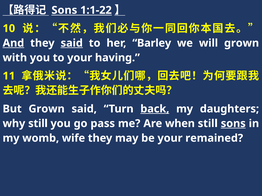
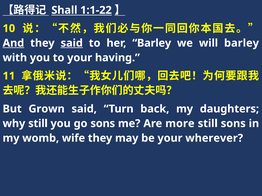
Sons at (64, 10): Sons -> Shall
will grown: grown -> barley
back underline: present -> none
go pass: pass -> sons
when: when -> more
sons at (233, 124) underline: present -> none
remained: remained -> wherever
